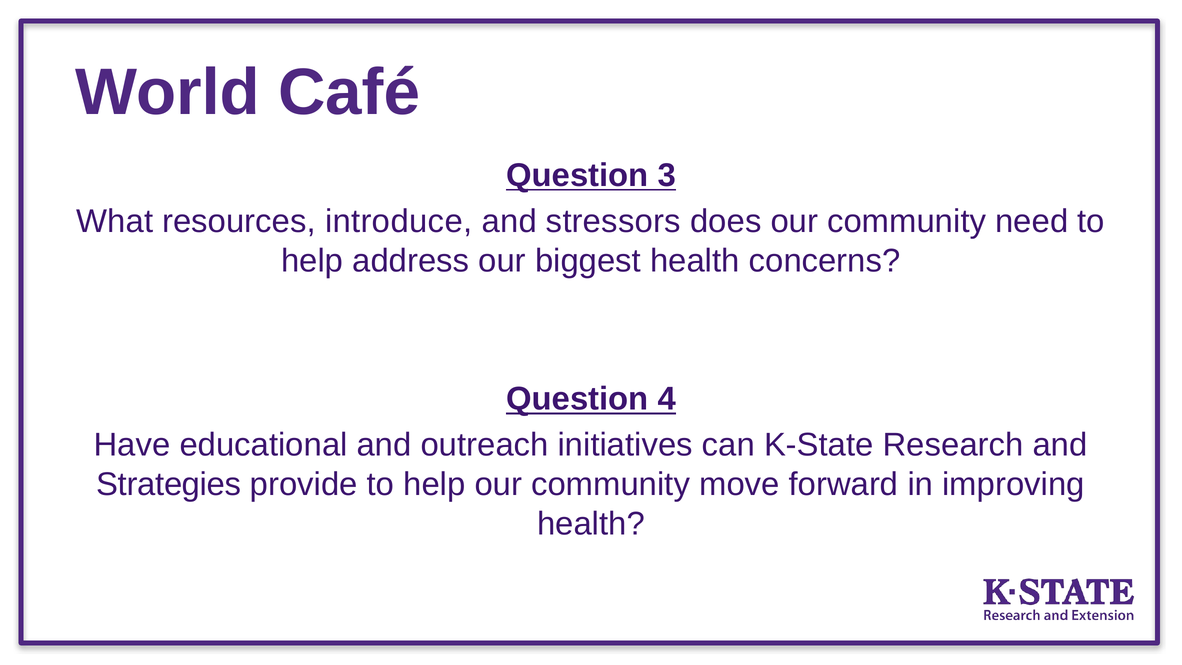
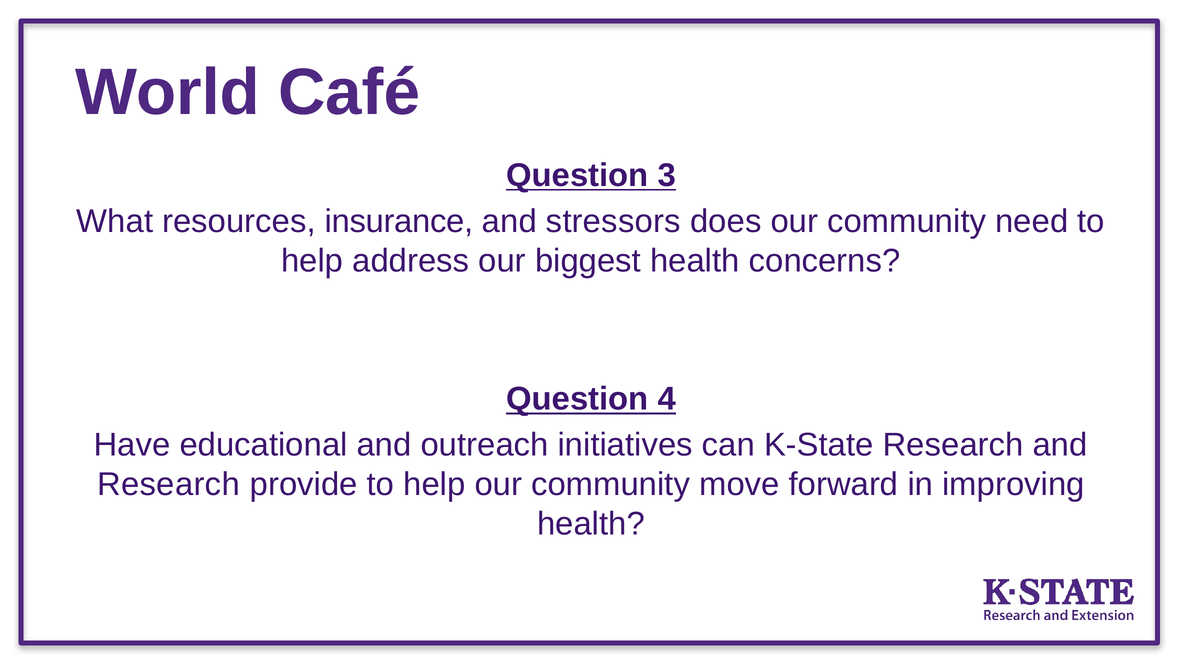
introduce: introduce -> insurance
Strategies at (169, 484): Strategies -> Research
